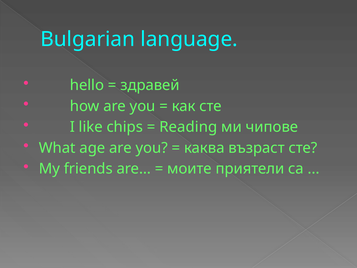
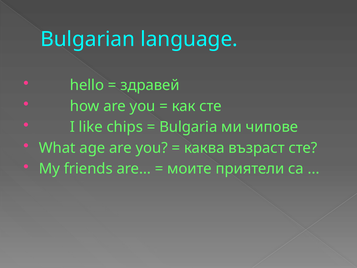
Reading: Reading -> Bulgaria
